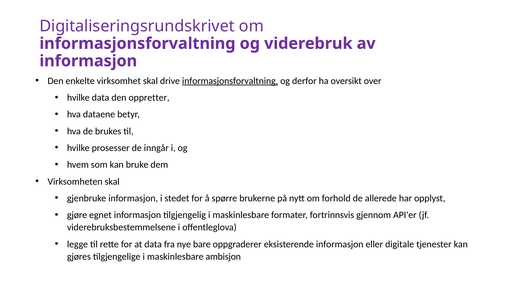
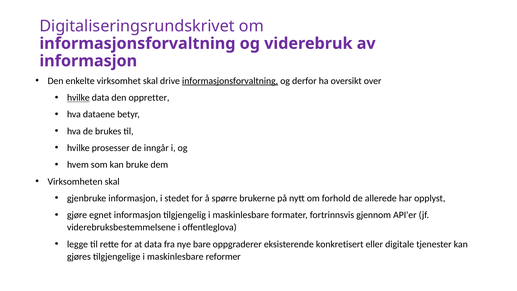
hvilke at (78, 98) underline: none -> present
eksisterende informasjon: informasjon -> konkretisert
ambisjon: ambisjon -> reformer
